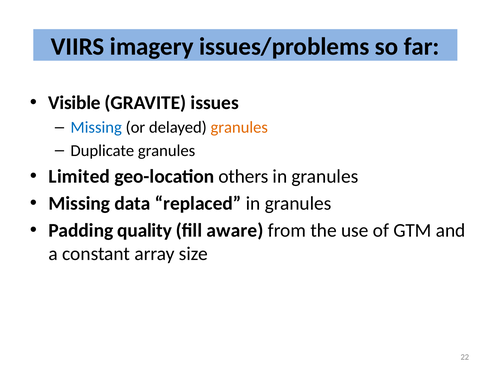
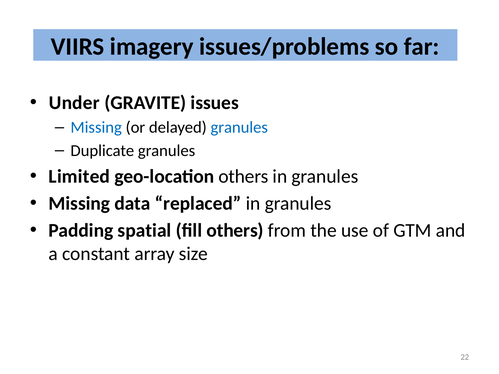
Visible: Visible -> Under
granules at (239, 128) colour: orange -> blue
quality: quality -> spatial
fill aware: aware -> others
